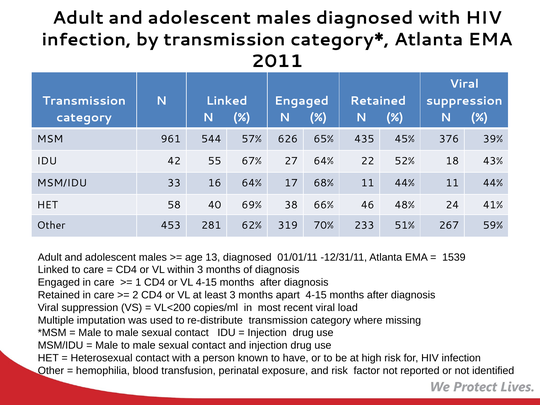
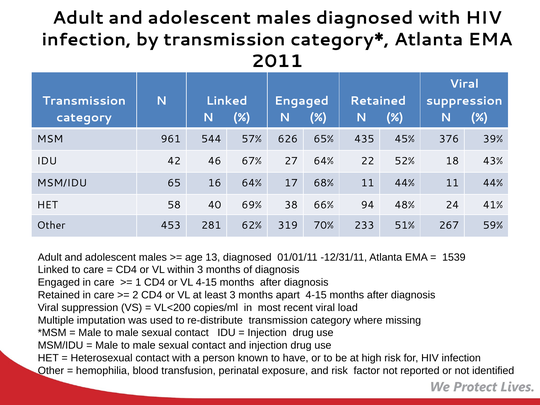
55: 55 -> 46
33: 33 -> 65
46: 46 -> 94
